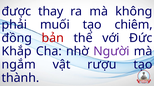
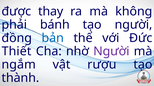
muối: muối -> bánh
tạo chiêm: chiêm -> người
bản colour: red -> blue
Khắp: Khắp -> Thiết
